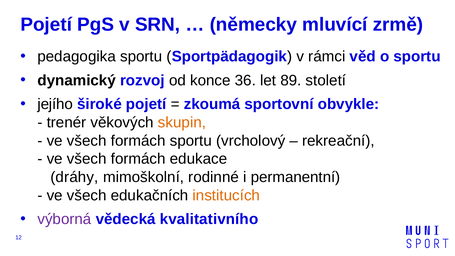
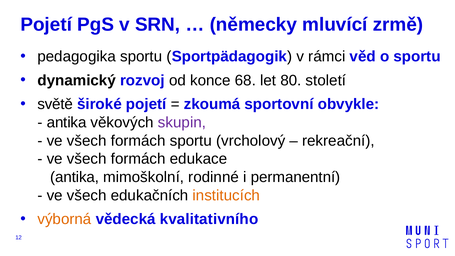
36: 36 -> 68
89: 89 -> 80
jejího: jejího -> světě
trenér at (67, 122): trenér -> antika
skupin colour: orange -> purple
dráhy at (74, 177): dráhy -> antika
výborná colour: purple -> orange
